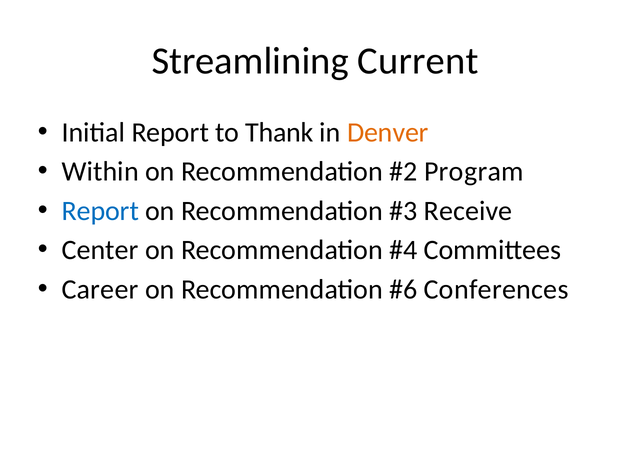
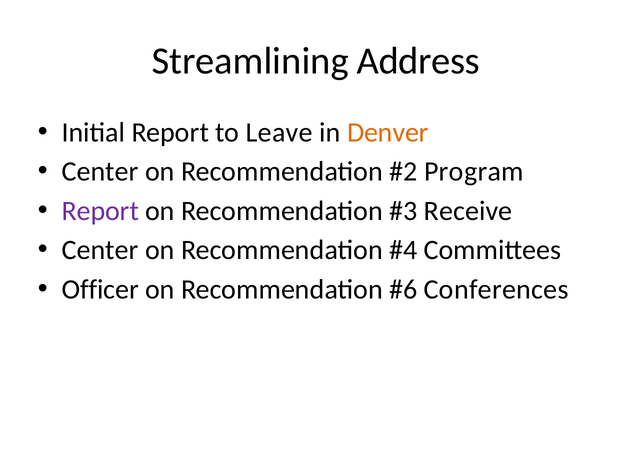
Current: Current -> Address
Thank: Thank -> Leave
Within at (100, 172): Within -> Center
Report at (100, 211) colour: blue -> purple
Career: Career -> Officer
